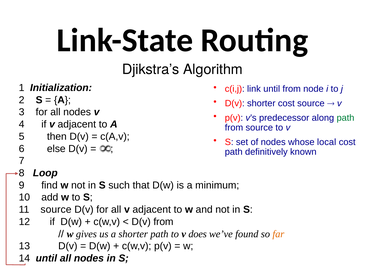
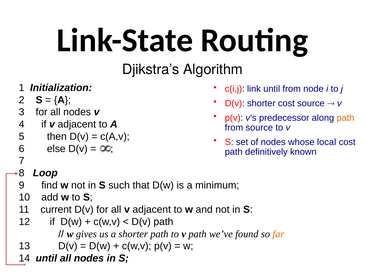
path at (346, 118) colour: green -> orange
11 source: source -> current
D(v from: from -> path
v does: does -> path
